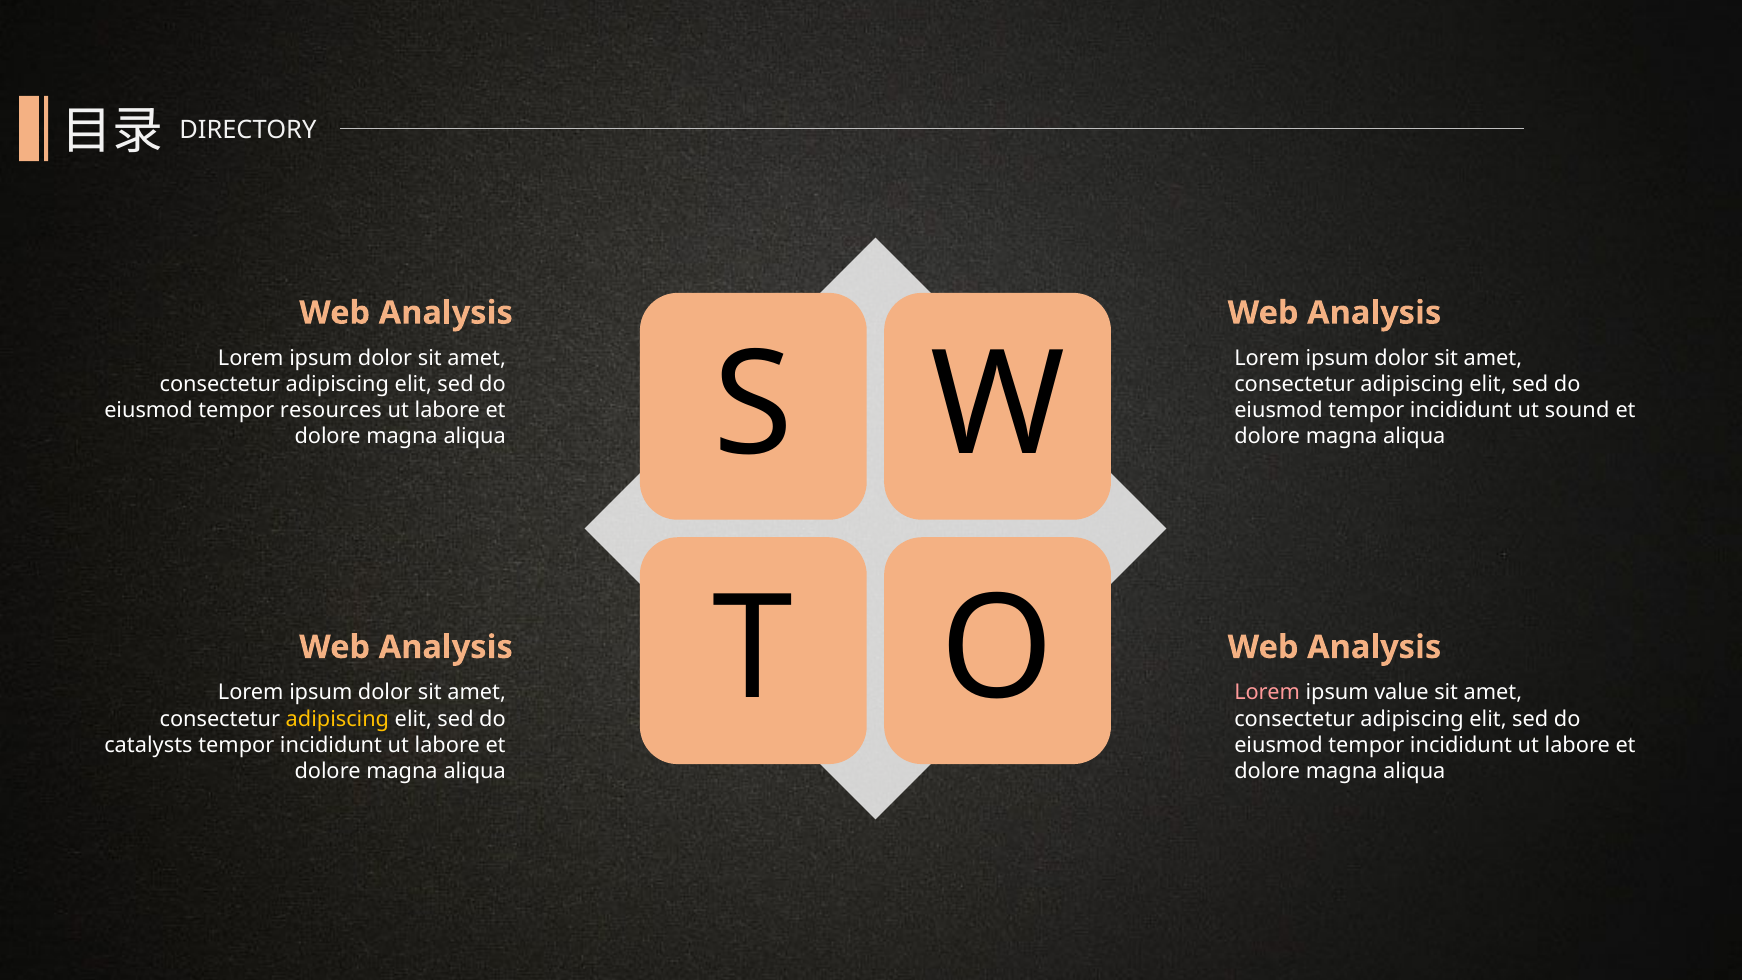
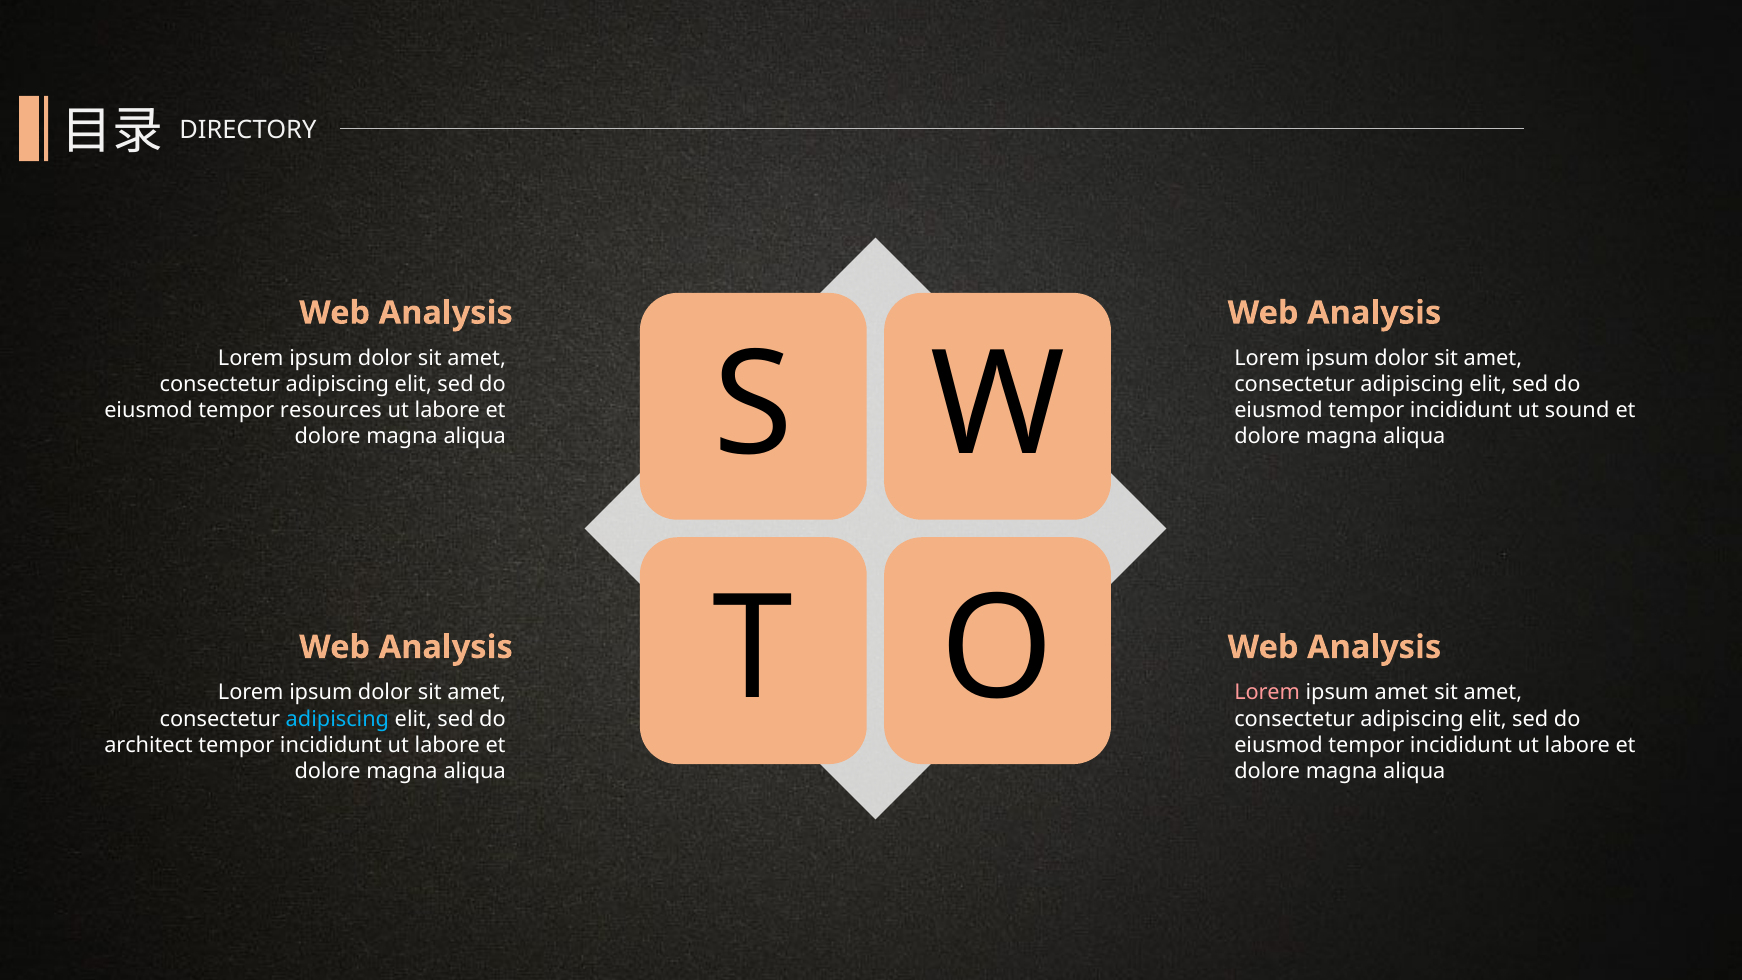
ipsum value: value -> amet
adipiscing at (337, 719) colour: yellow -> light blue
catalysts: catalysts -> architect
